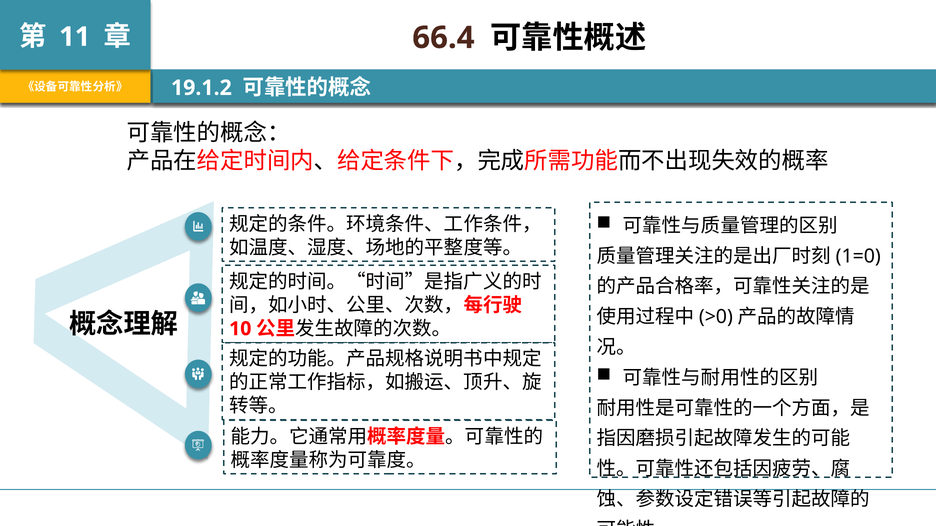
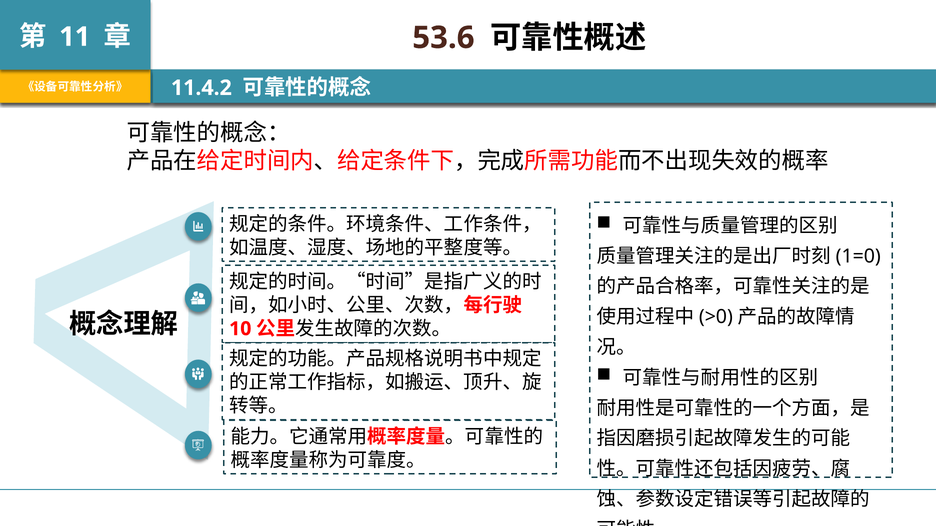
66.4: 66.4 -> 53.6
19.1.2: 19.1.2 -> 11.4.2
